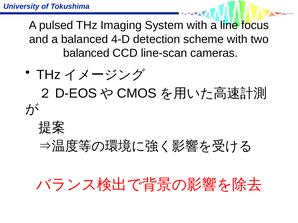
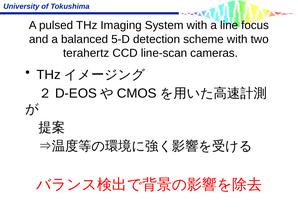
4-D: 4-D -> 5-D
balanced at (86, 53): balanced -> terahertz
